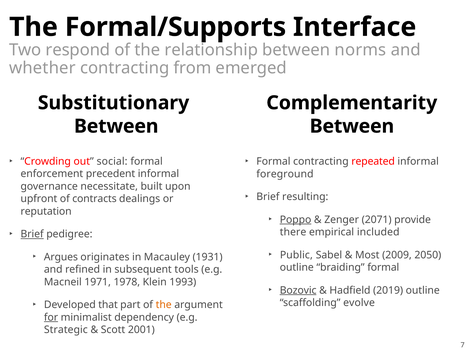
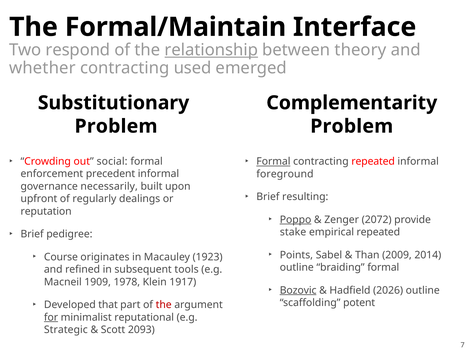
Formal/Supports: Formal/Supports -> Formal/Maintain
relationship underline: none -> present
norms: norms -> theory
from: from -> used
Between at (116, 126): Between -> Problem
Between at (352, 126): Between -> Problem
Formal at (273, 161) underline: none -> present
necessitate: necessitate -> necessarily
contracts: contracts -> regularly
2071: 2071 -> 2072
there: there -> stake
empirical included: included -> repeated
Brief at (32, 234) underline: present -> none
Public: Public -> Points
Most: Most -> Than
2050: 2050 -> 2014
Argues: Argues -> Course
1931: 1931 -> 1923
1971: 1971 -> 1909
1993: 1993 -> 1917
2019: 2019 -> 2026
evolve: evolve -> potent
the at (164, 305) colour: orange -> red
dependency: dependency -> reputational
2001: 2001 -> 2093
